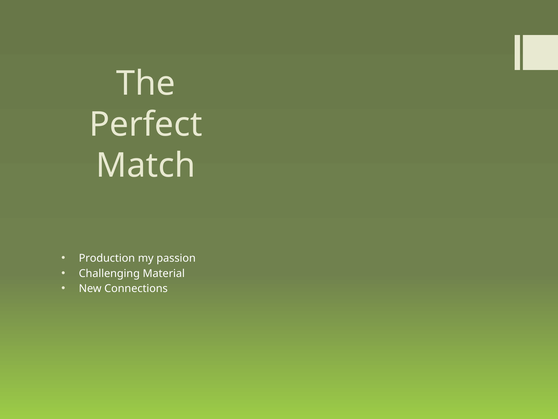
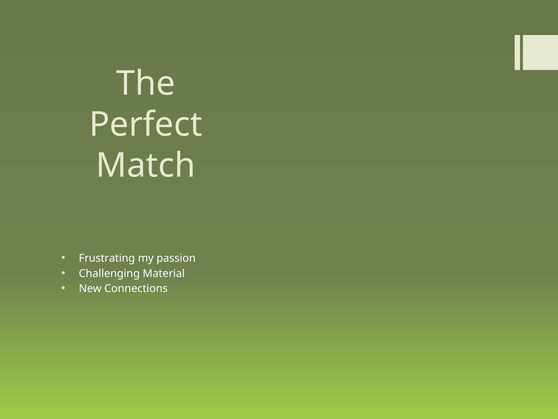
Production: Production -> Frustrating
